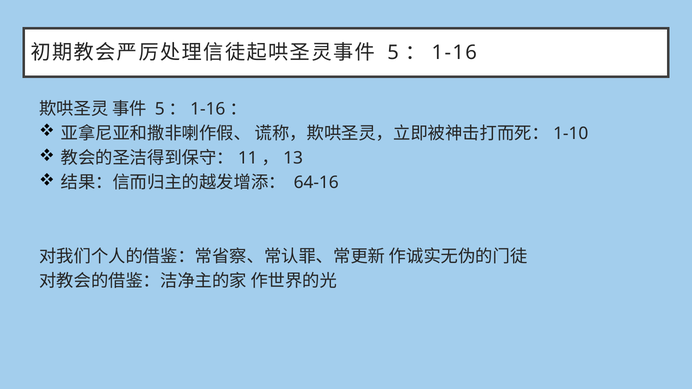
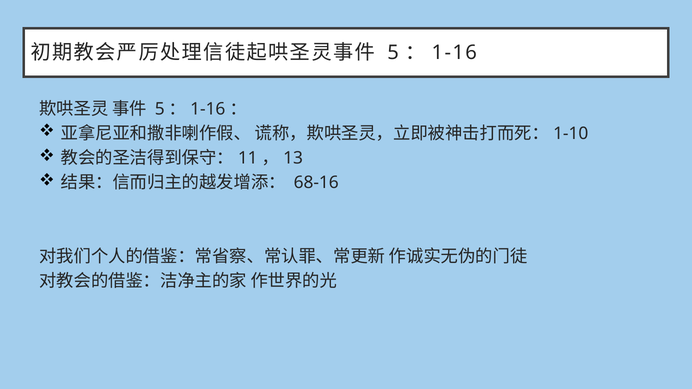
64-16: 64-16 -> 68-16
